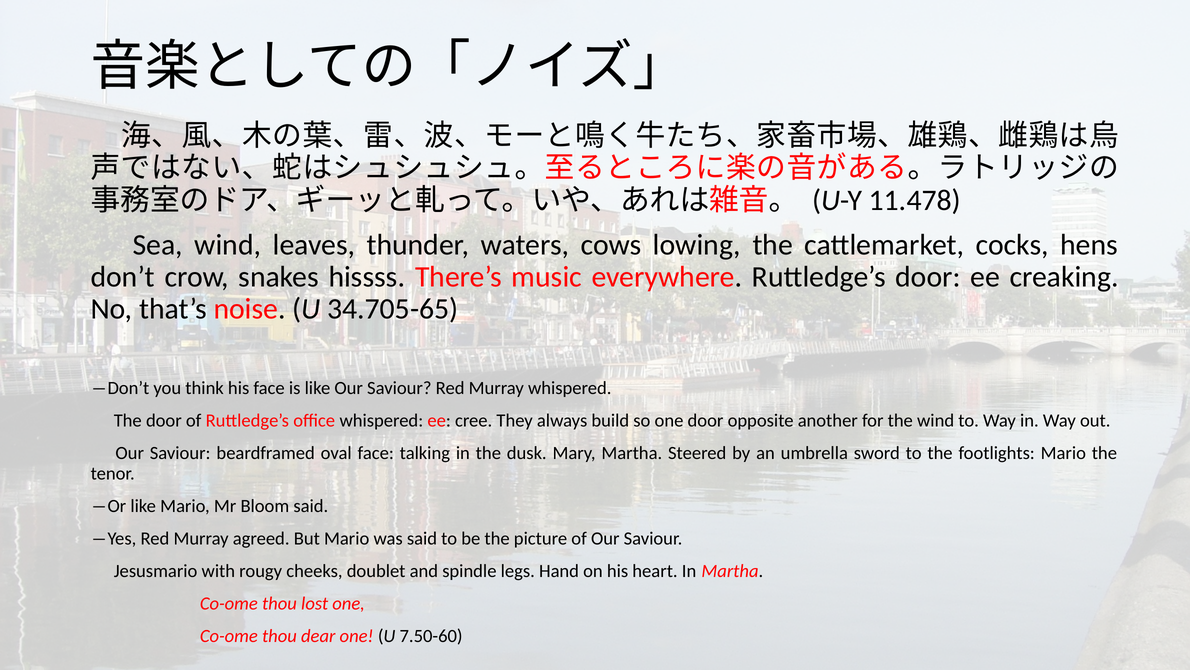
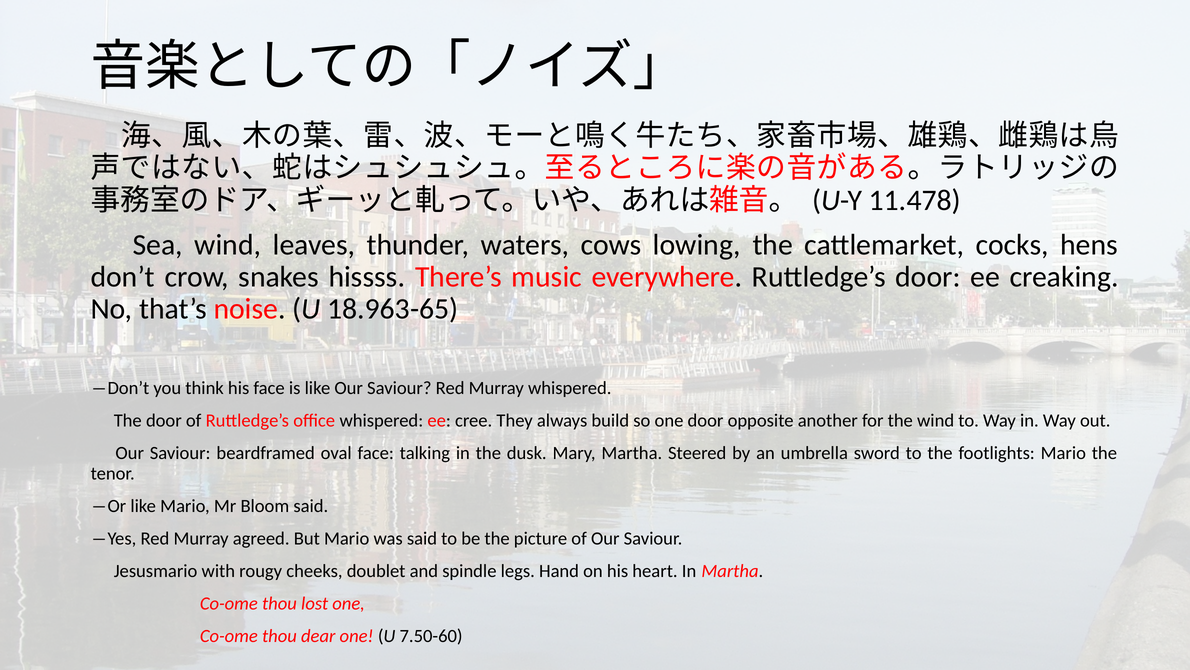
34.705-65: 34.705-65 -> 18.963-65
